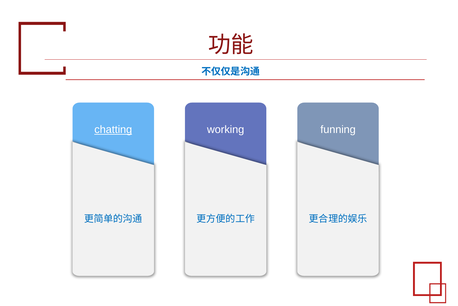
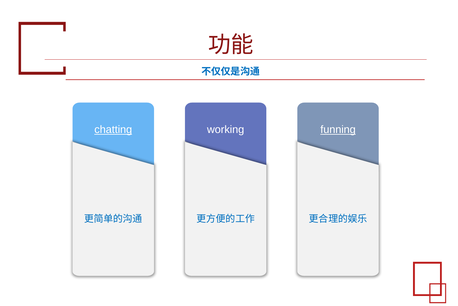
funning underline: none -> present
